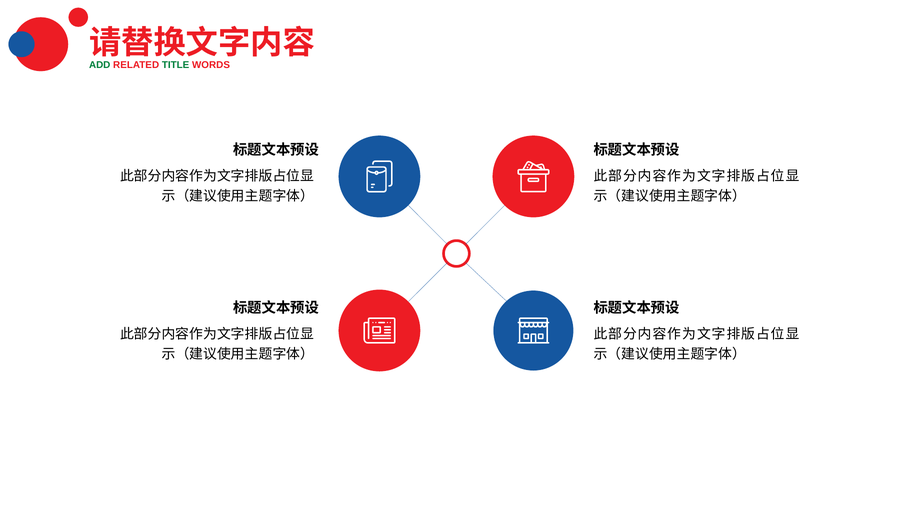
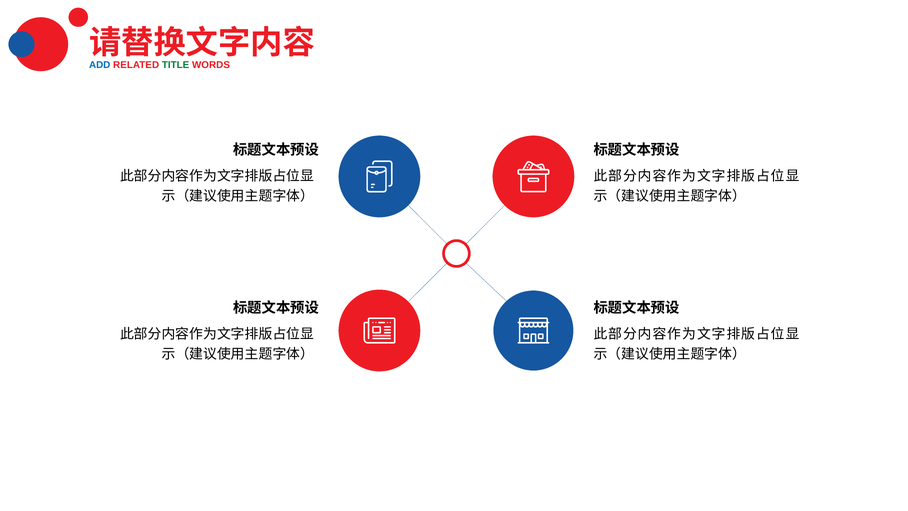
ADD colour: green -> blue
